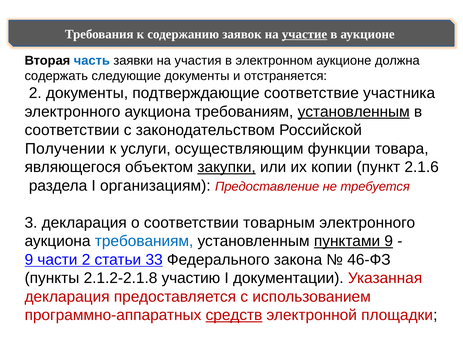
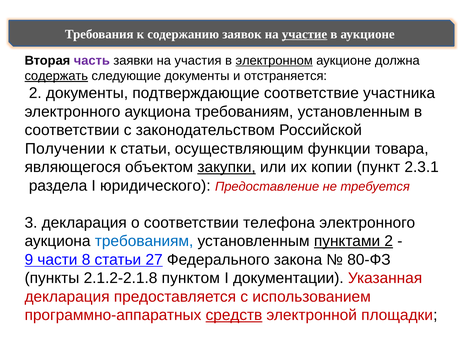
часть colour: blue -> purple
электронном underline: none -> present
содержать underline: none -> present
установленным at (354, 112) underline: present -> none
к услуги: услуги -> статьи
2.1.6: 2.1.6 -> 2.3.1
организациям: организациям -> юридического
товарным: товарным -> телефона
пунктами 9: 9 -> 2
части 2: 2 -> 8
33: 33 -> 27
46-ФЗ: 46-ФЗ -> 80-ФЗ
участию: участию -> пунктом
